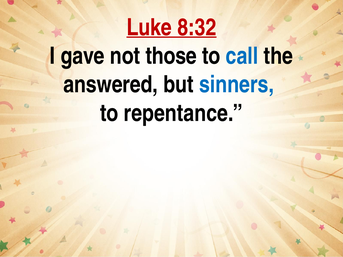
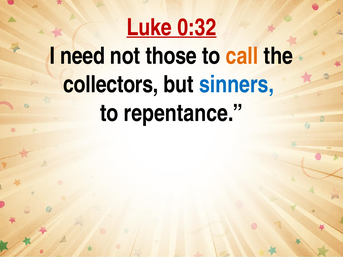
8:32: 8:32 -> 0:32
gave: gave -> need
call colour: blue -> orange
answered: answered -> collectors
